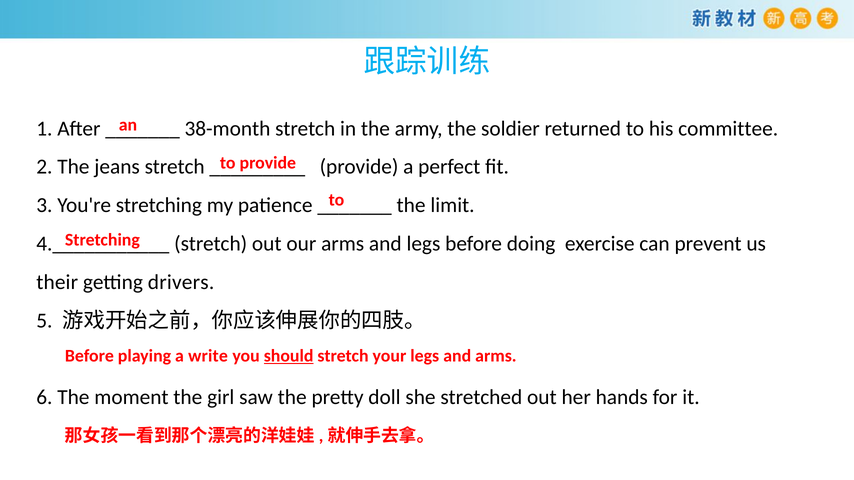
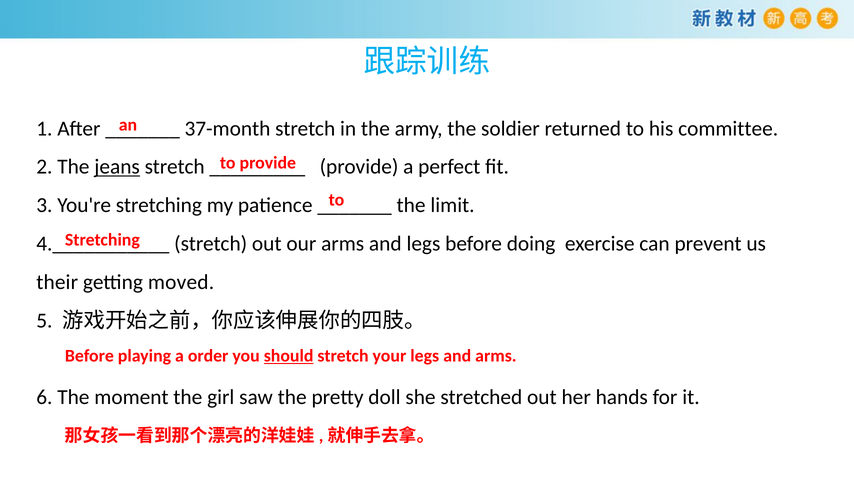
38-month: 38-month -> 37-month
jeans underline: none -> present
drivers: drivers -> moved
write: write -> order
